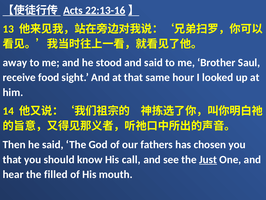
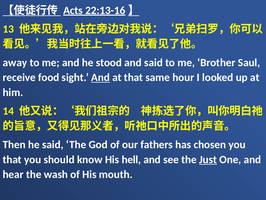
And at (100, 77) underline: none -> present
call: call -> hell
filled: filled -> wash
